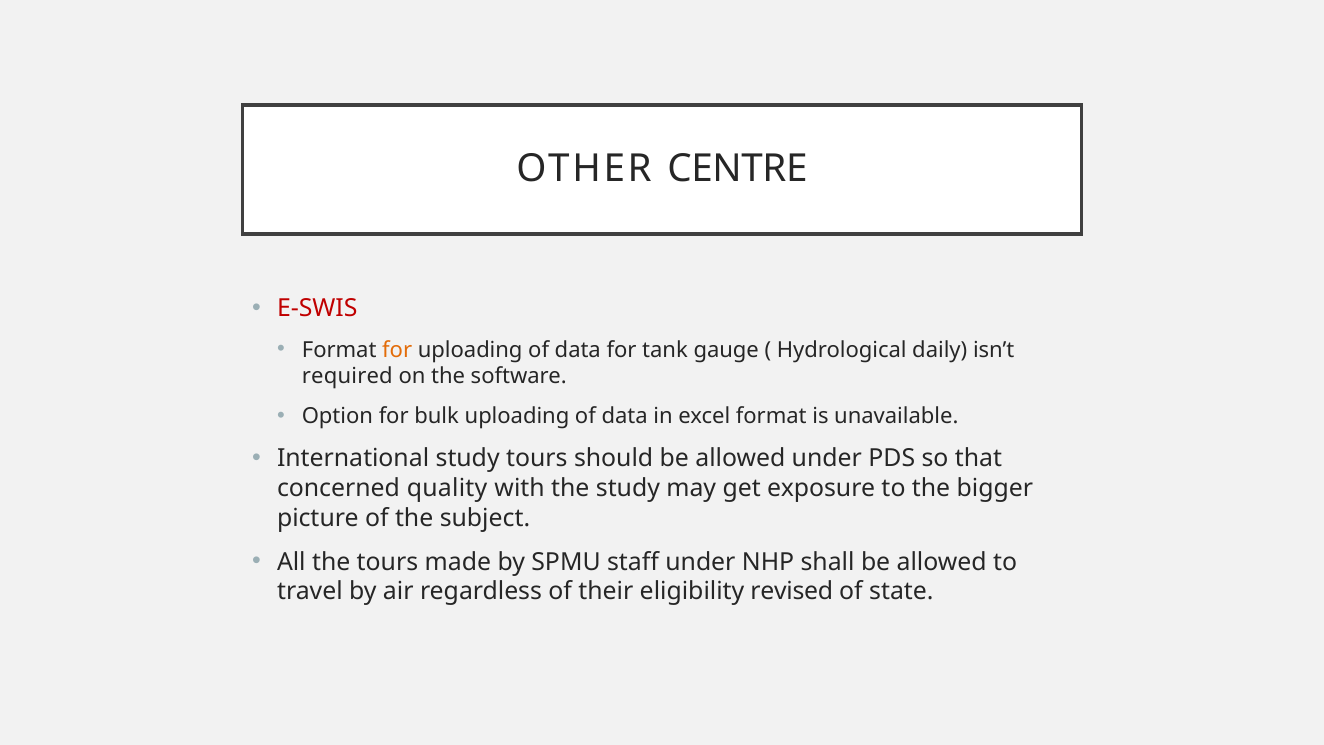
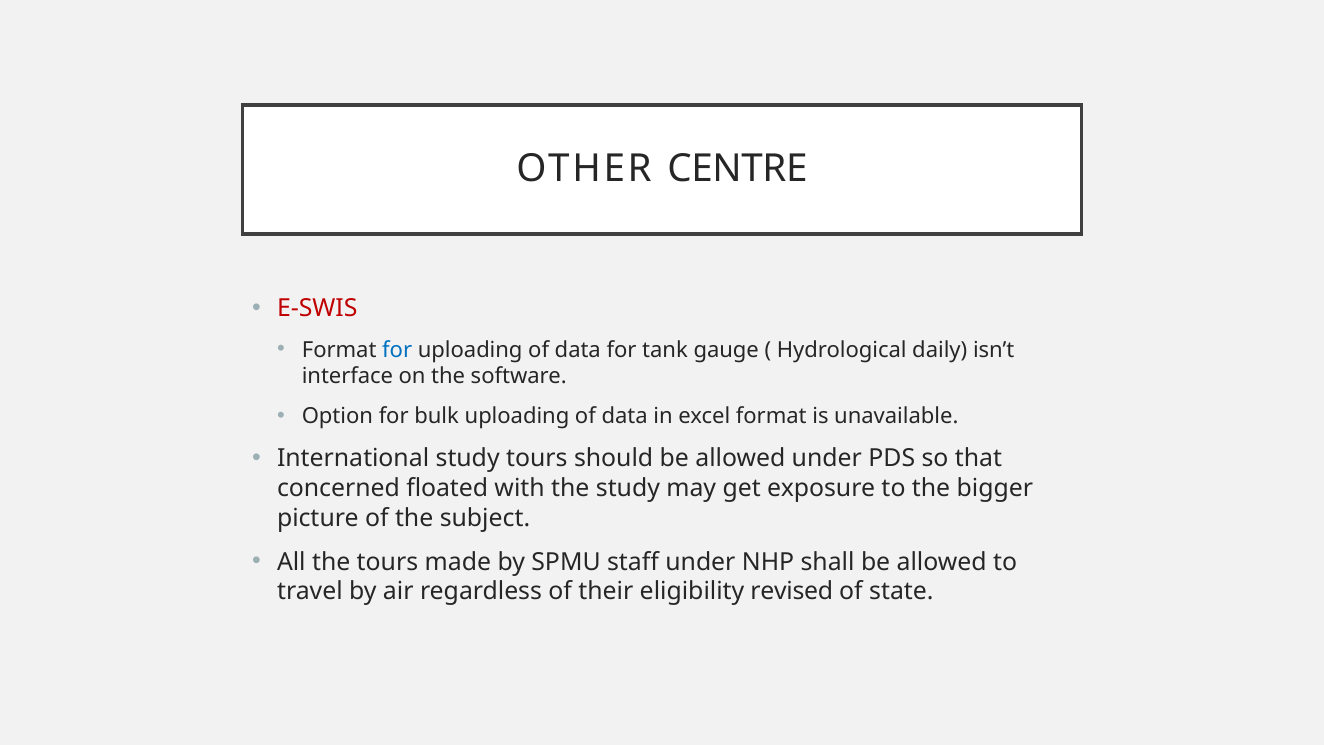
for at (397, 350) colour: orange -> blue
required: required -> interface
quality: quality -> floated
